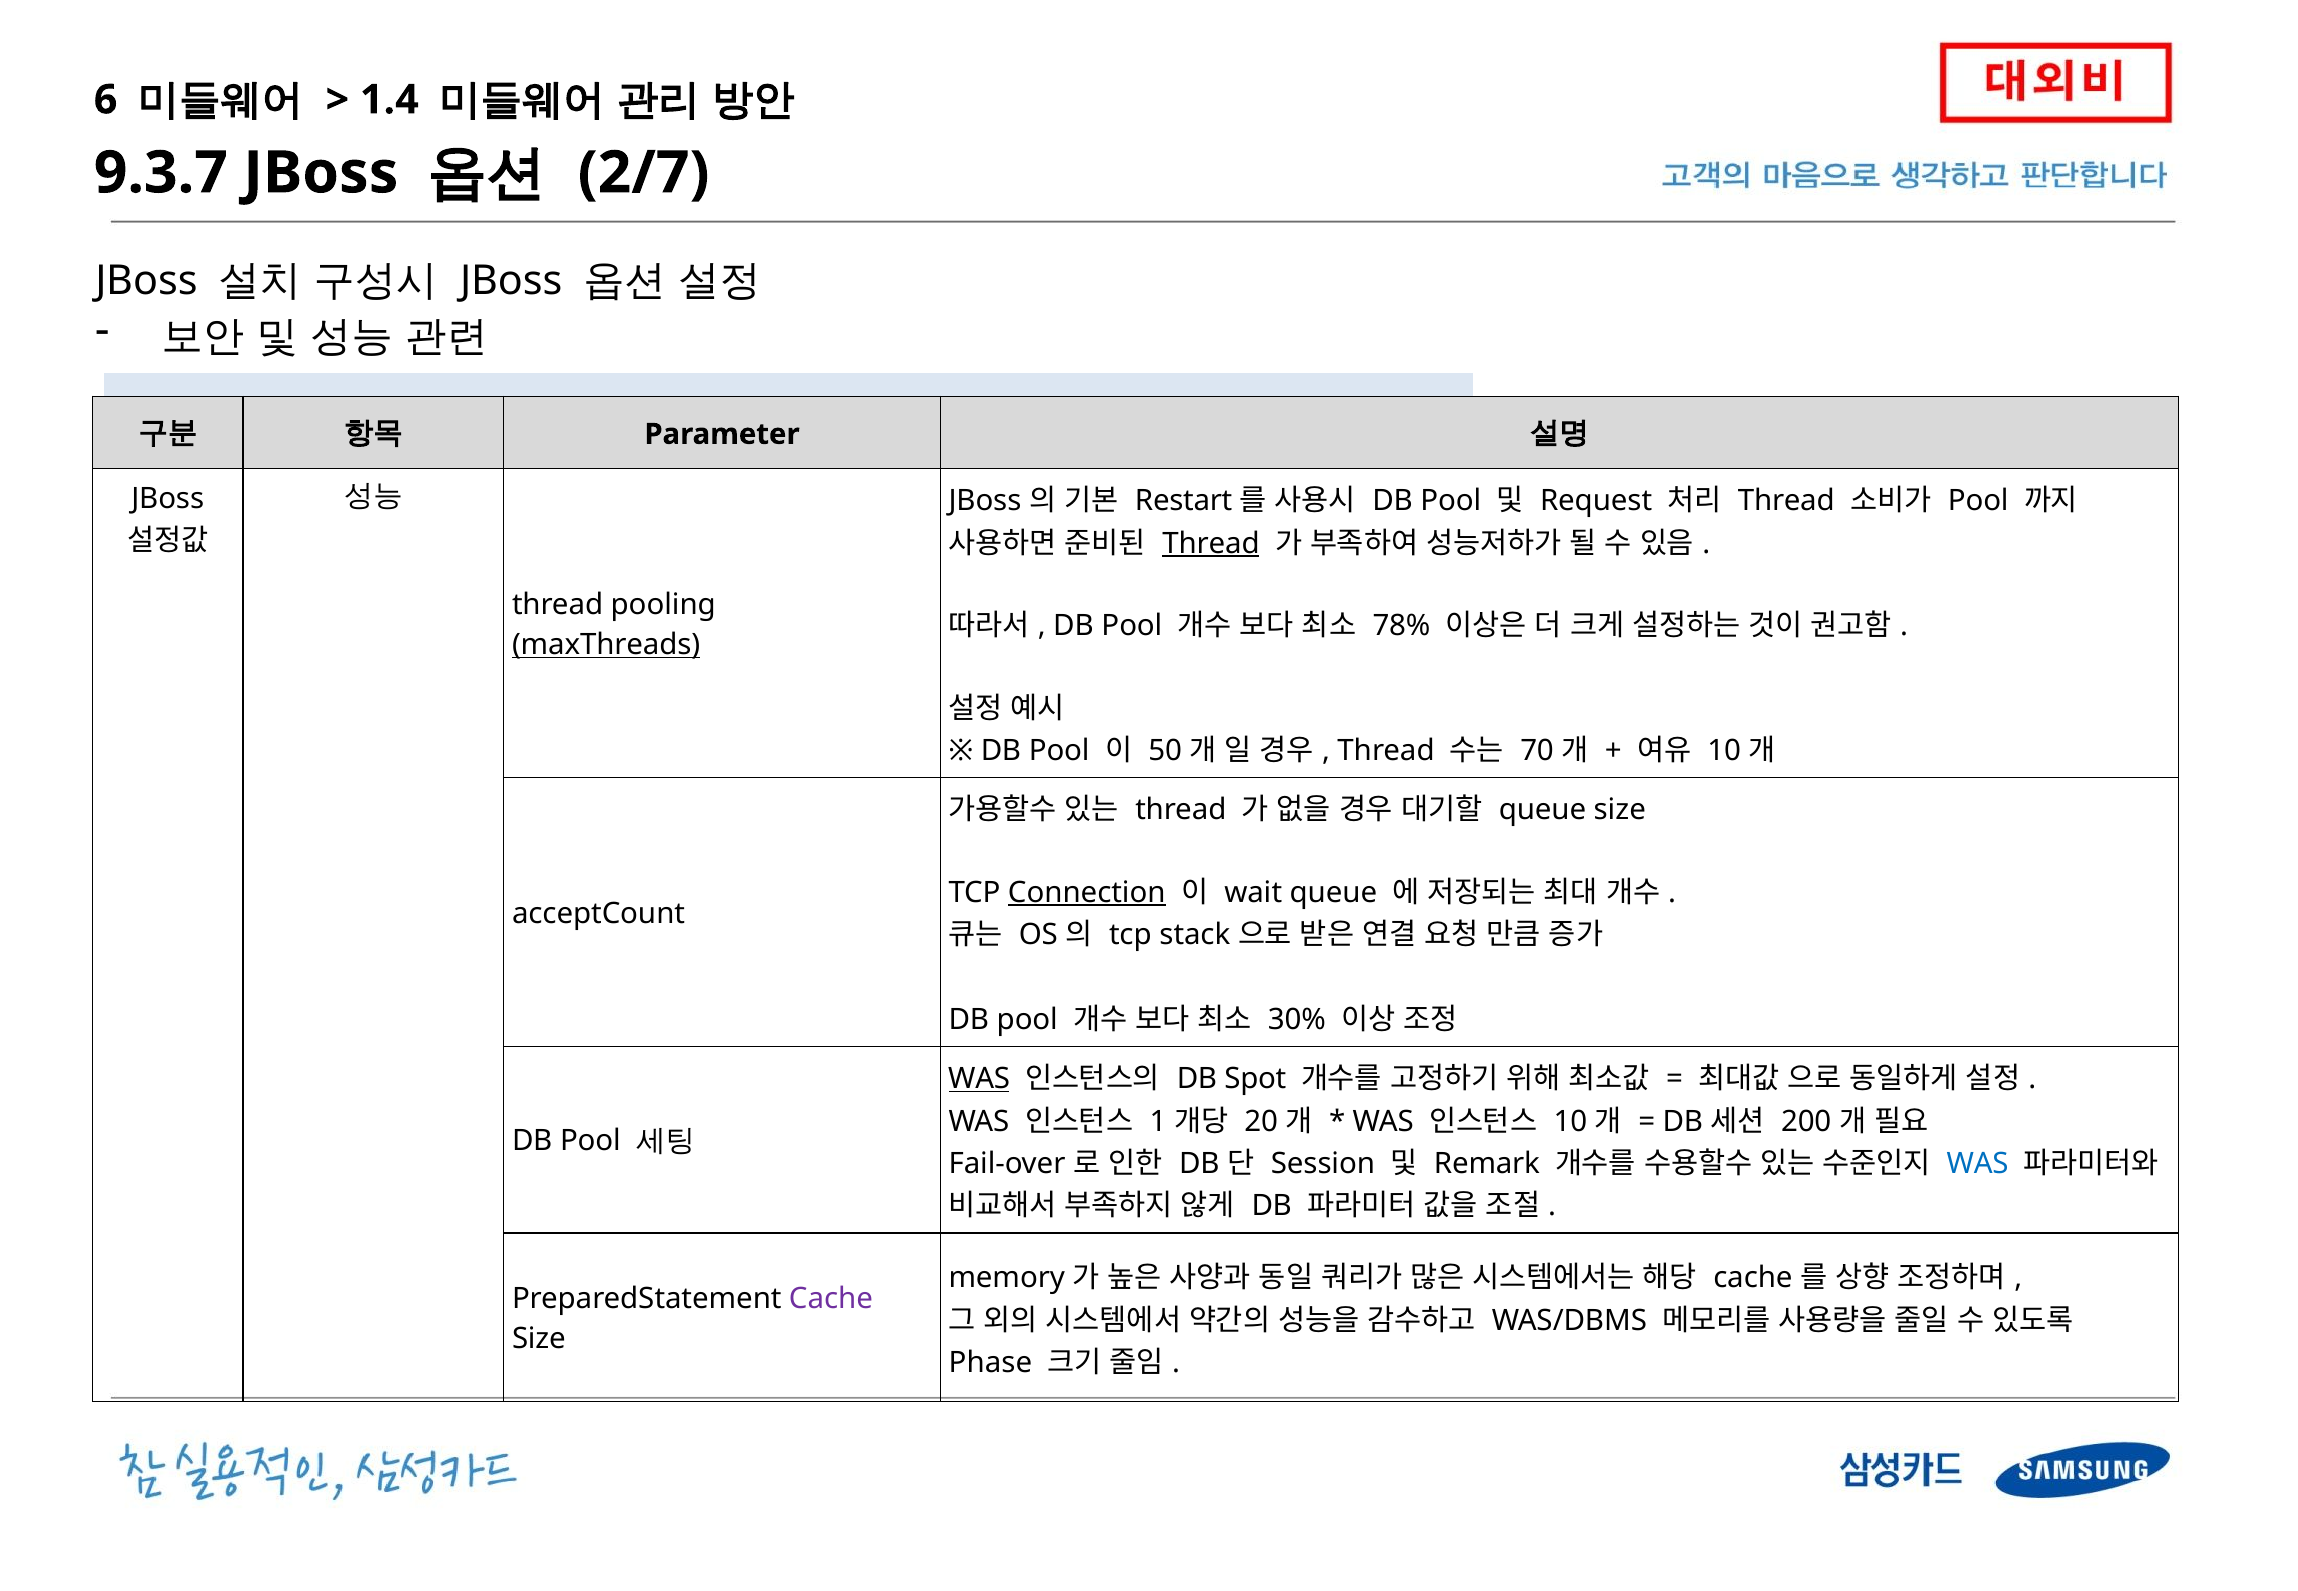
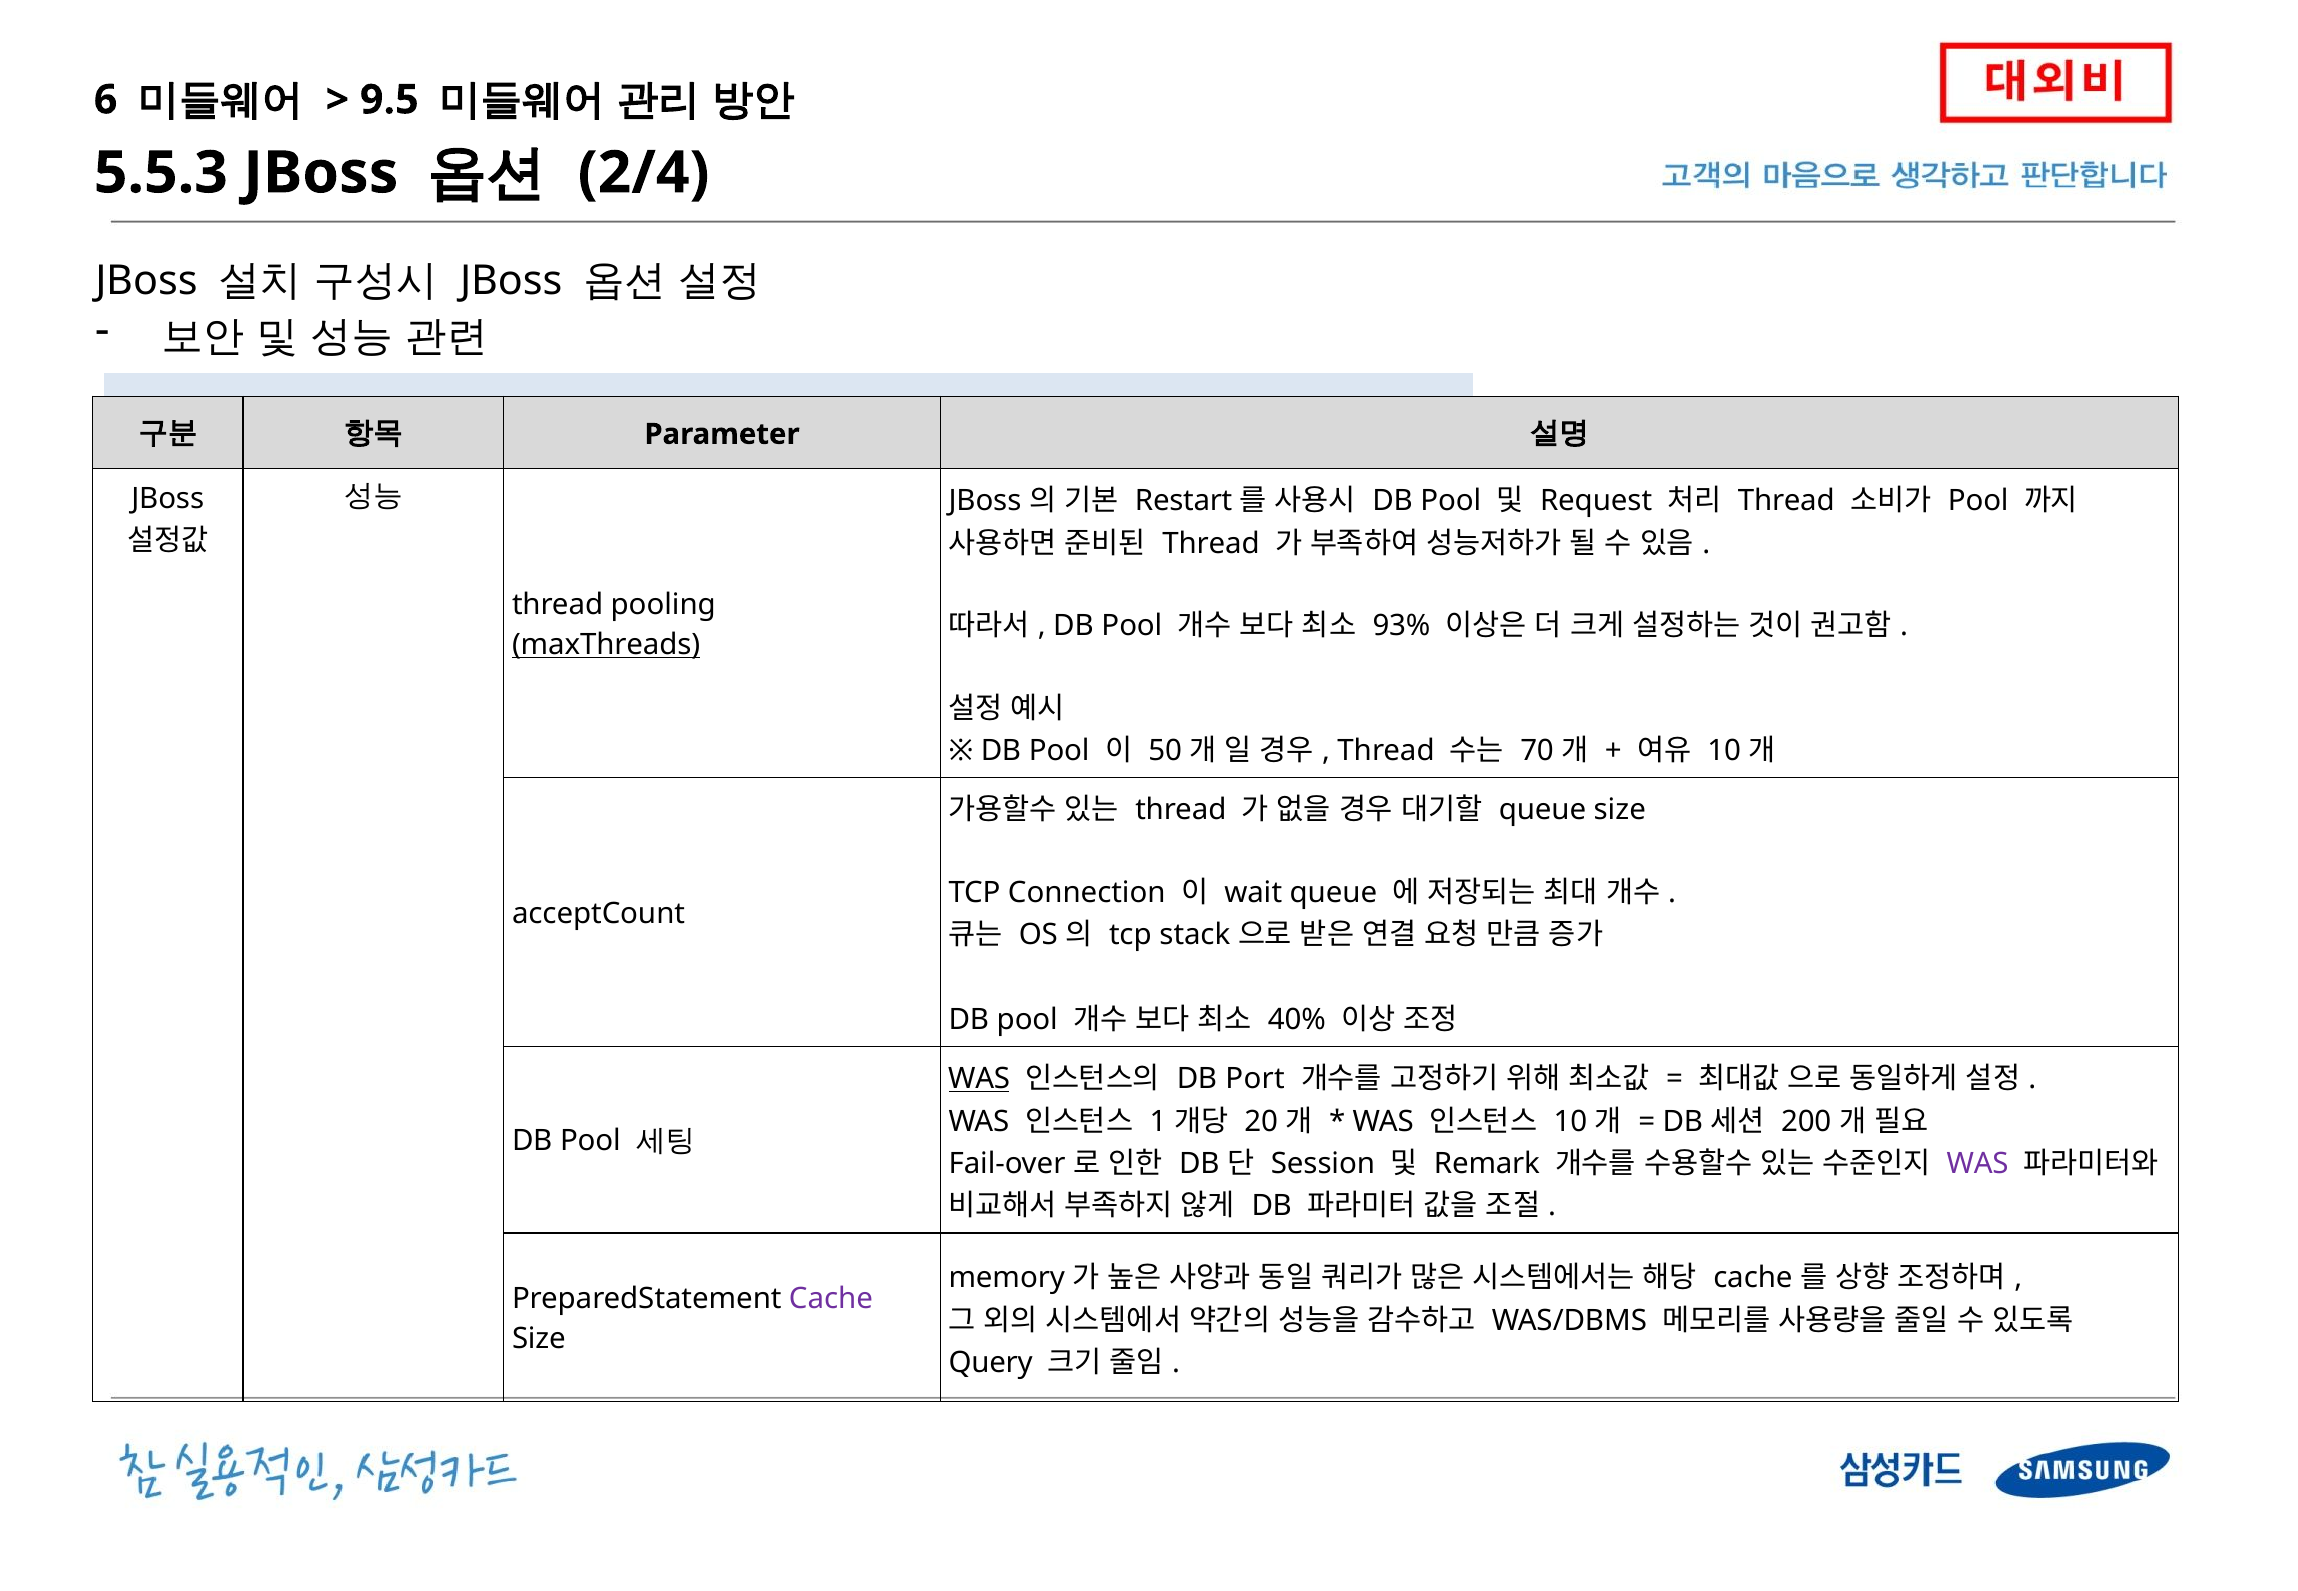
1.4: 1.4 -> 9.5
9.3.7: 9.3.7 -> 5.5.3
2/7: 2/7 -> 2/4
Thread at (1211, 543) underline: present -> none
78%: 78% -> 93%
Connection underline: present -> none
30%: 30% -> 40%
Spot: Spot -> Port
WAS at (1978, 1164) colour: blue -> purple
Phase: Phase -> Query
